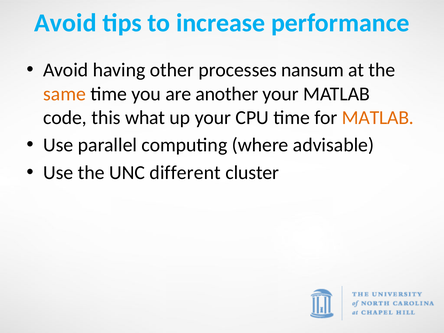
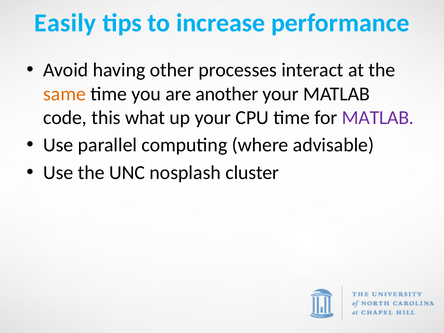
Avoid at (65, 23): Avoid -> Easily
nansum: nansum -> interact
MATLAB at (378, 118) colour: orange -> purple
different: different -> nosplash
